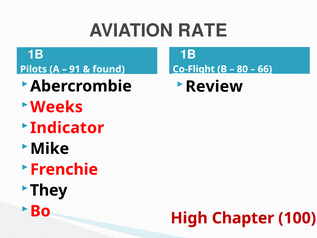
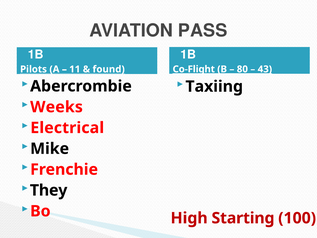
RATE: RATE -> PASS
66: 66 -> 43
91: 91 -> 11
Review: Review -> Taxiing
Indicator: Indicator -> Electrical
Chapter: Chapter -> Starting
